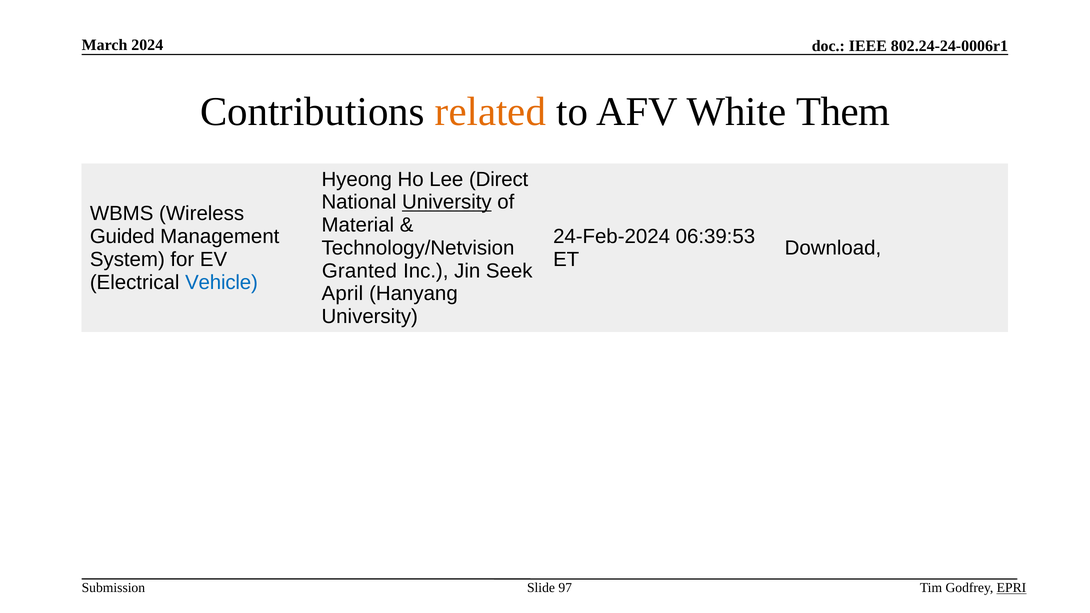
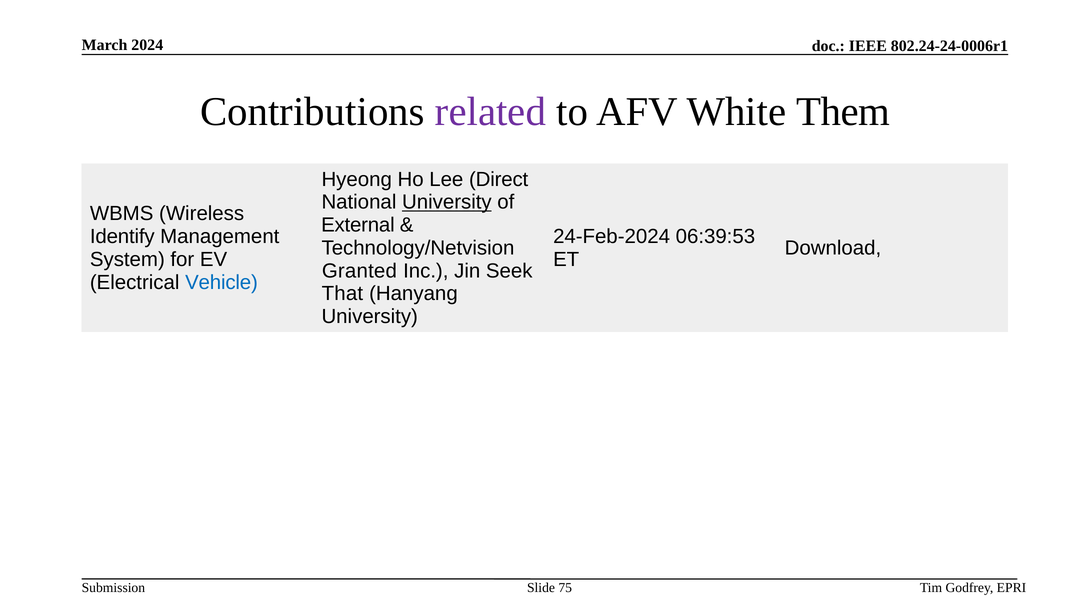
related colour: orange -> purple
Material: Material -> External
Guided: Guided -> Identify
April: April -> That
97: 97 -> 75
EPRI underline: present -> none
